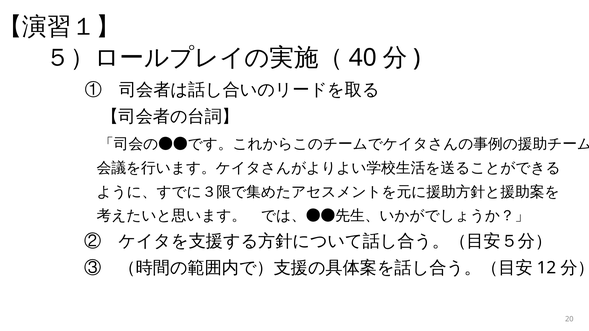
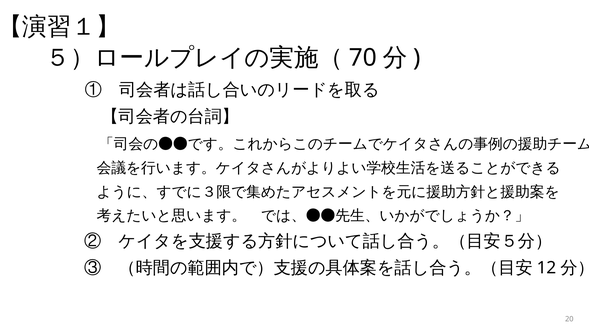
40: 40 -> 70
